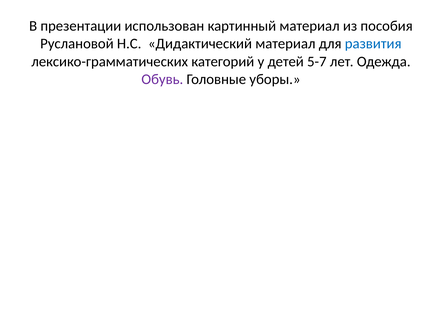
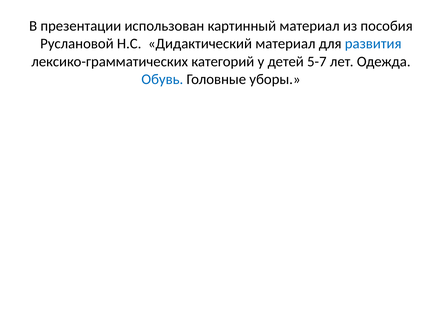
Обувь colour: purple -> blue
